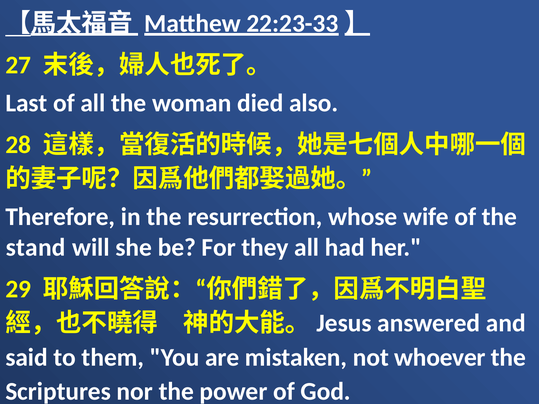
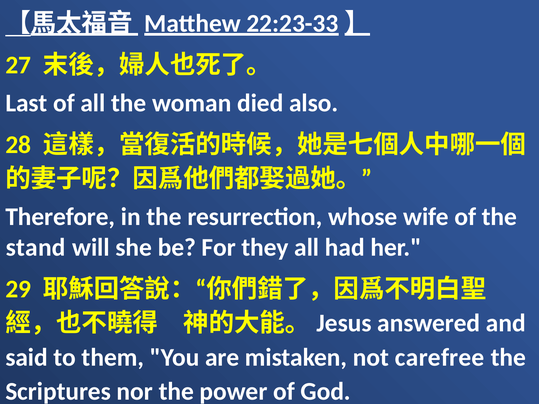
whoever: whoever -> carefree
